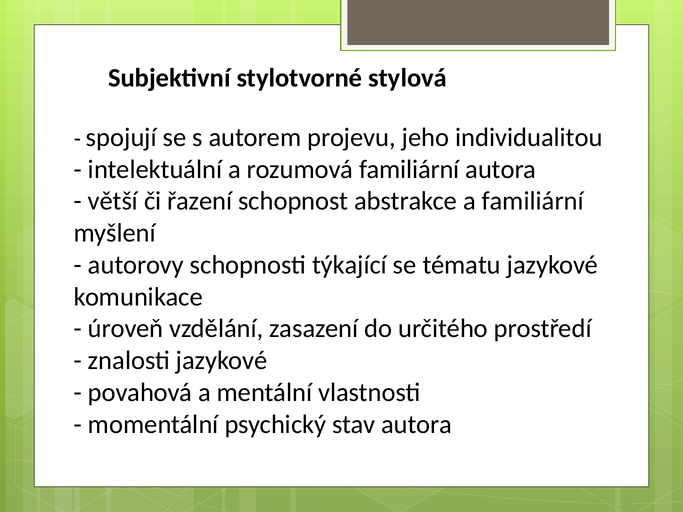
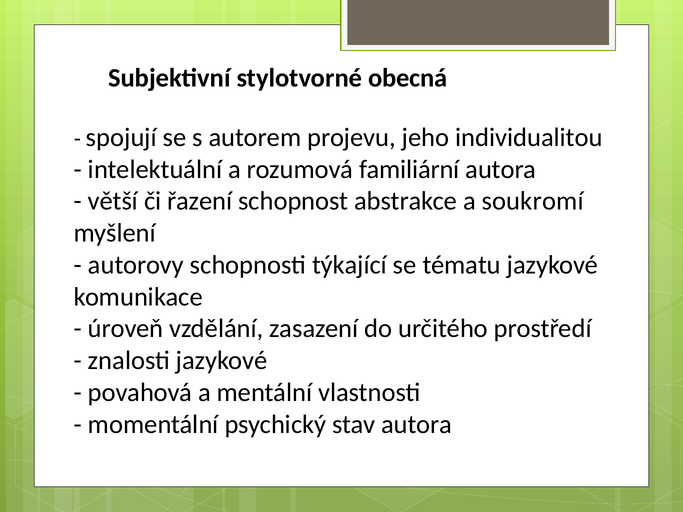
stylová: stylová -> obecná
a familiární: familiární -> soukromí
